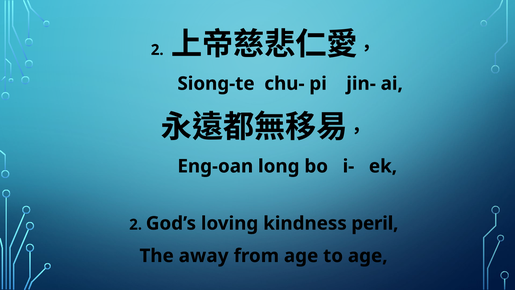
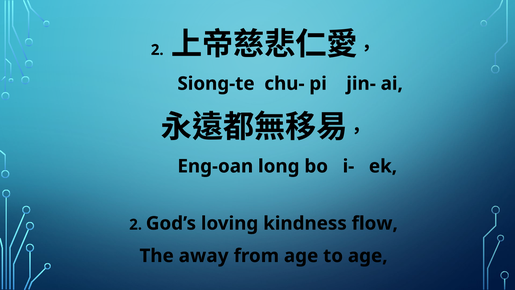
peril: peril -> flow
